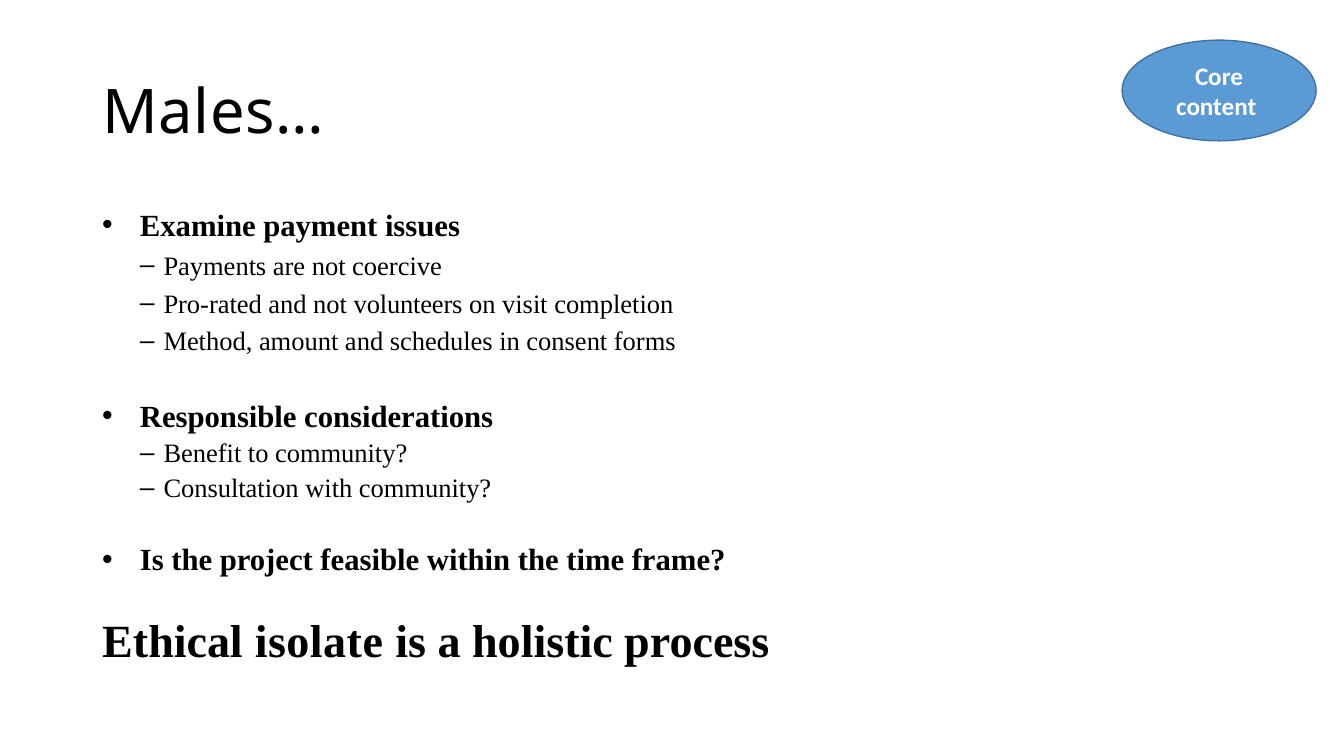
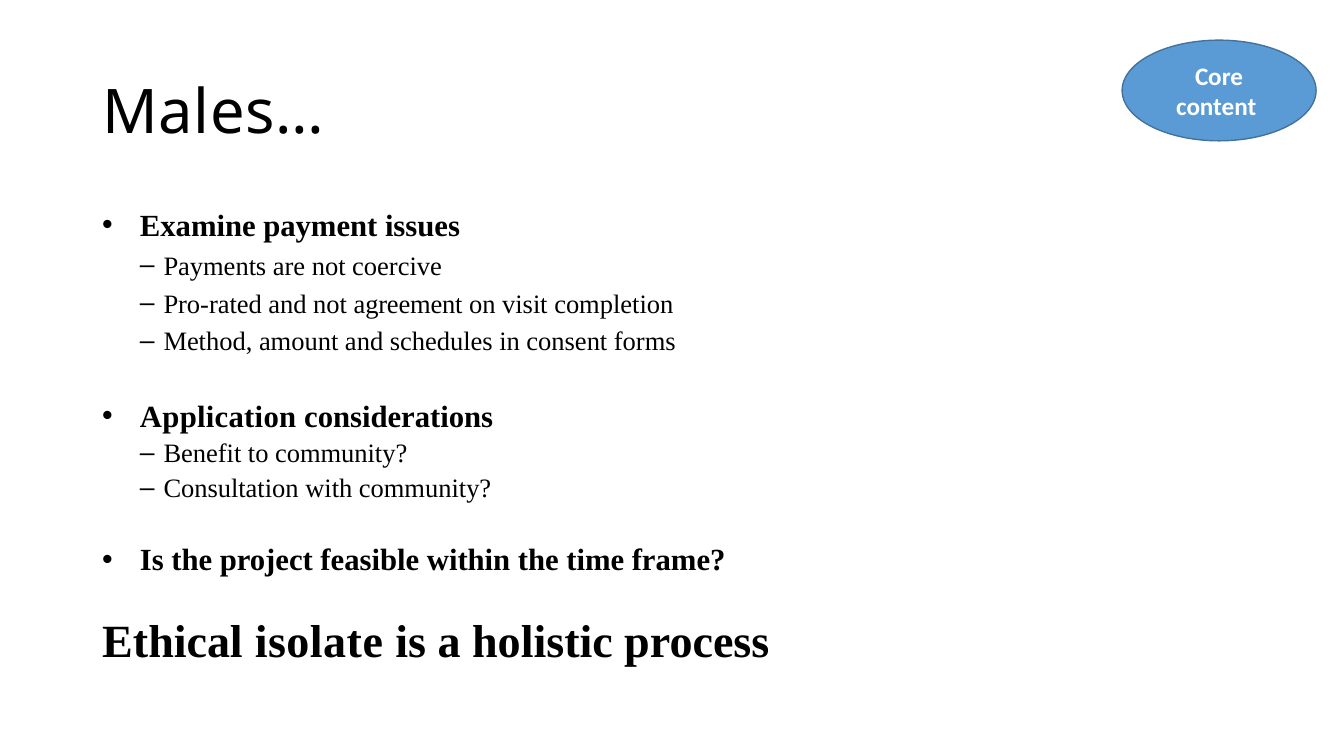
volunteers: volunteers -> agreement
Responsible: Responsible -> Application
